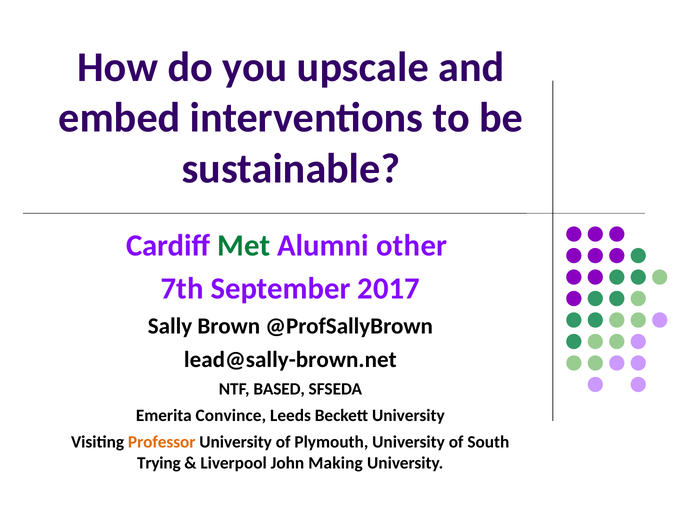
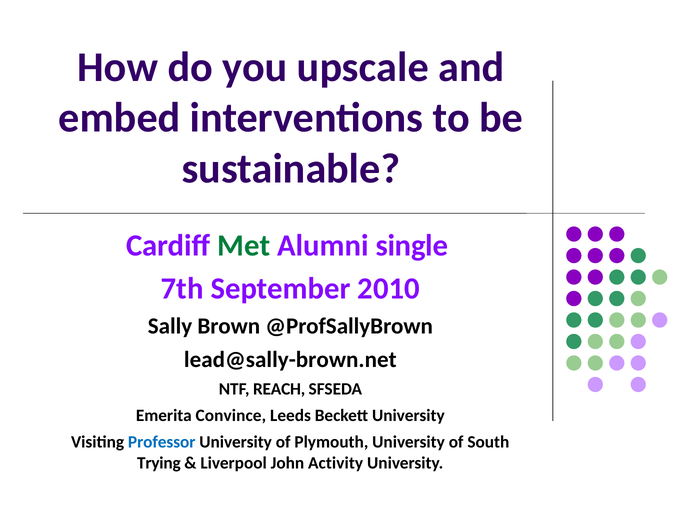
other: other -> single
2017: 2017 -> 2010
BASED: BASED -> REACH
Professor colour: orange -> blue
Making: Making -> Activity
